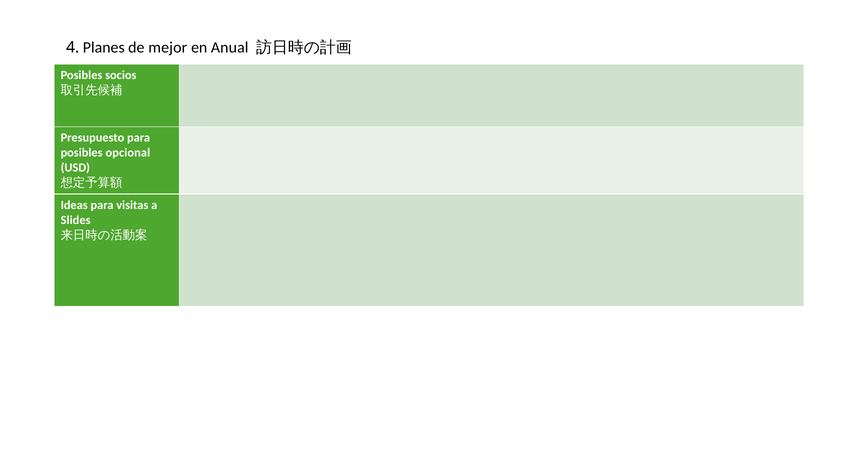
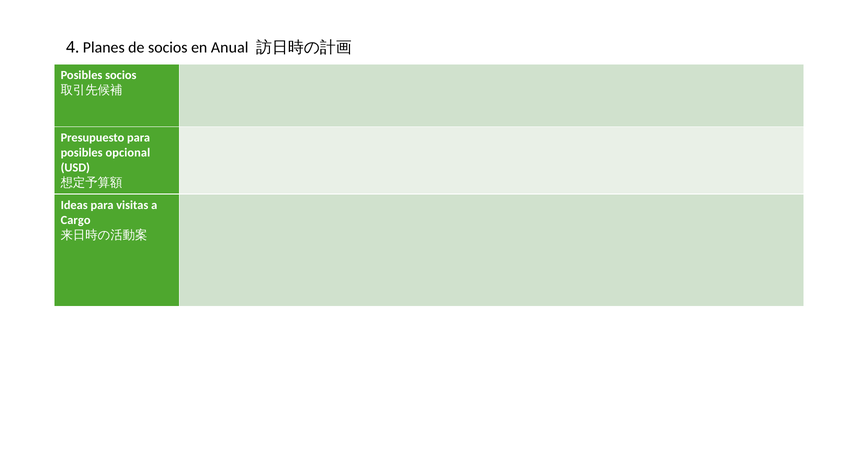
de mejor: mejor -> socios
Slides: Slides -> Cargo
